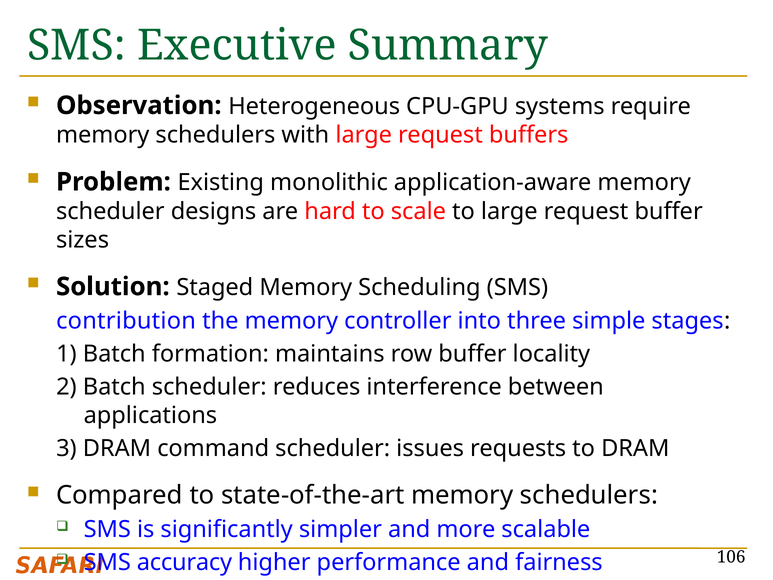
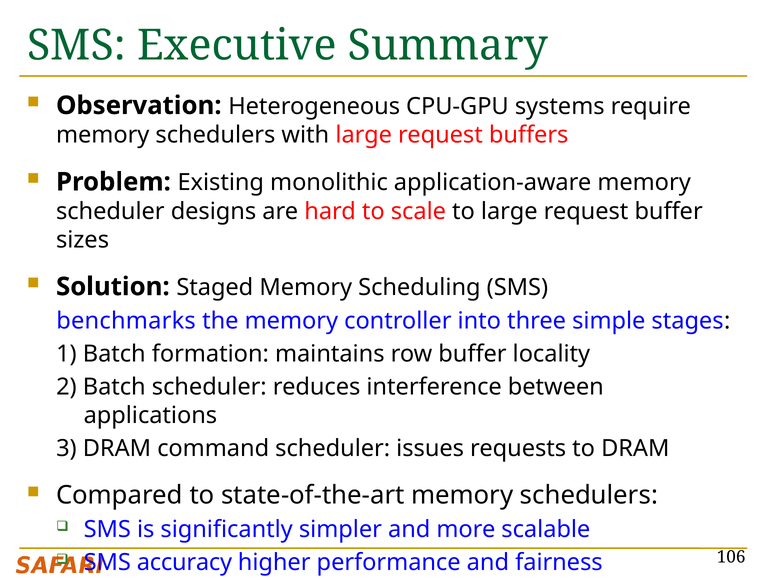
contribution: contribution -> benchmarks
